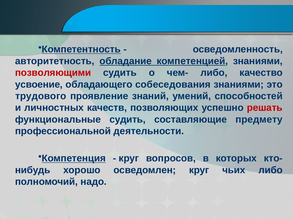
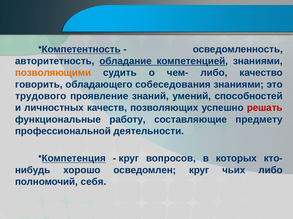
позволяющими colour: red -> orange
усвоение: усвоение -> говорить
функциональные судить: судить -> работу
надо: надо -> себя
